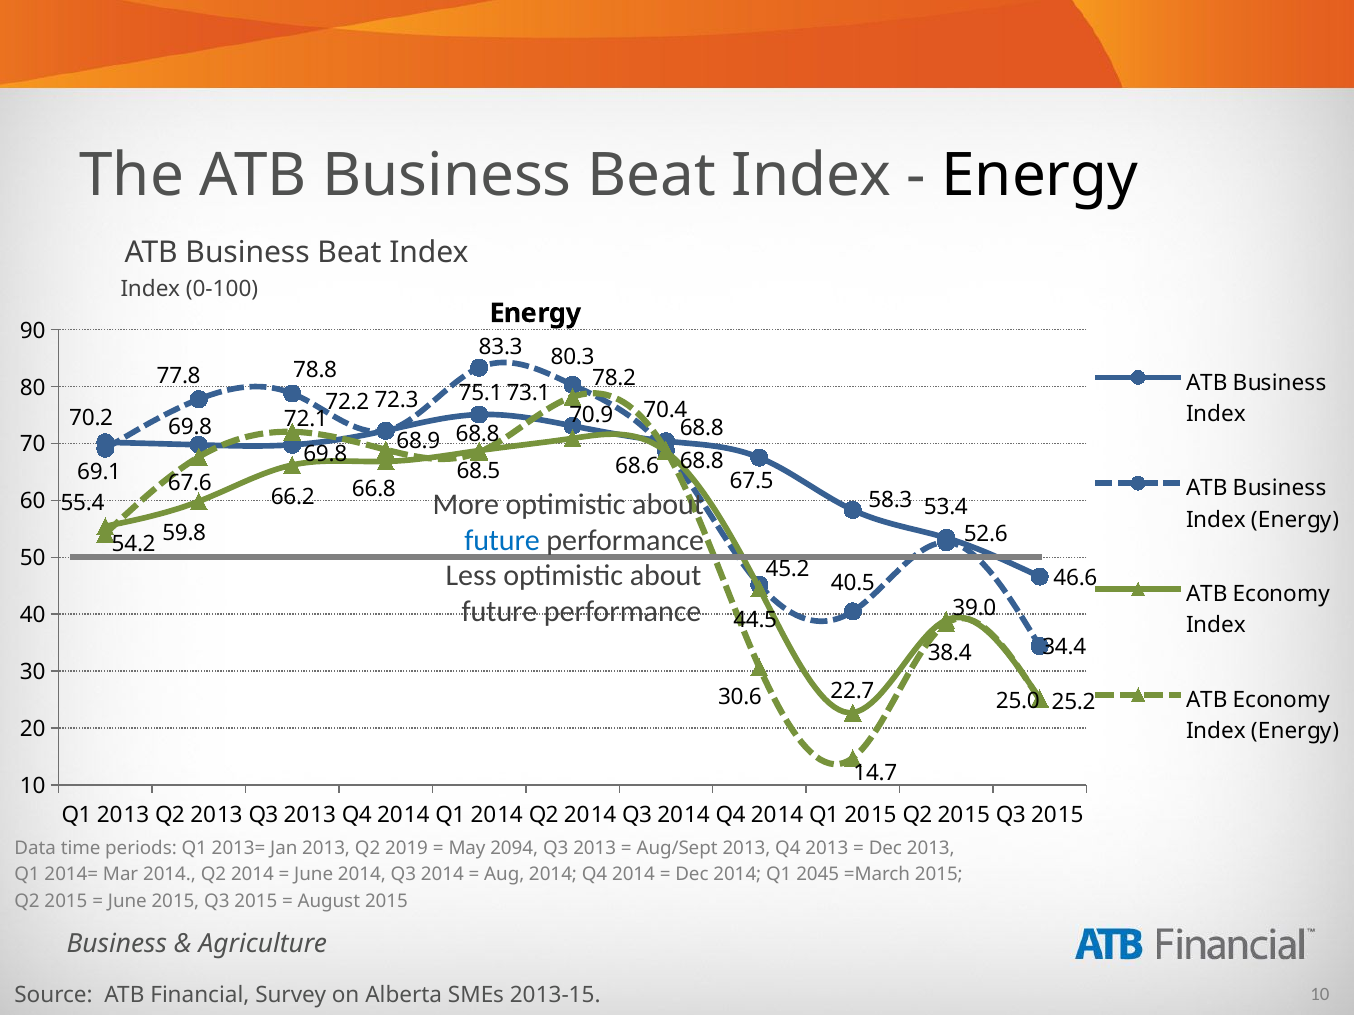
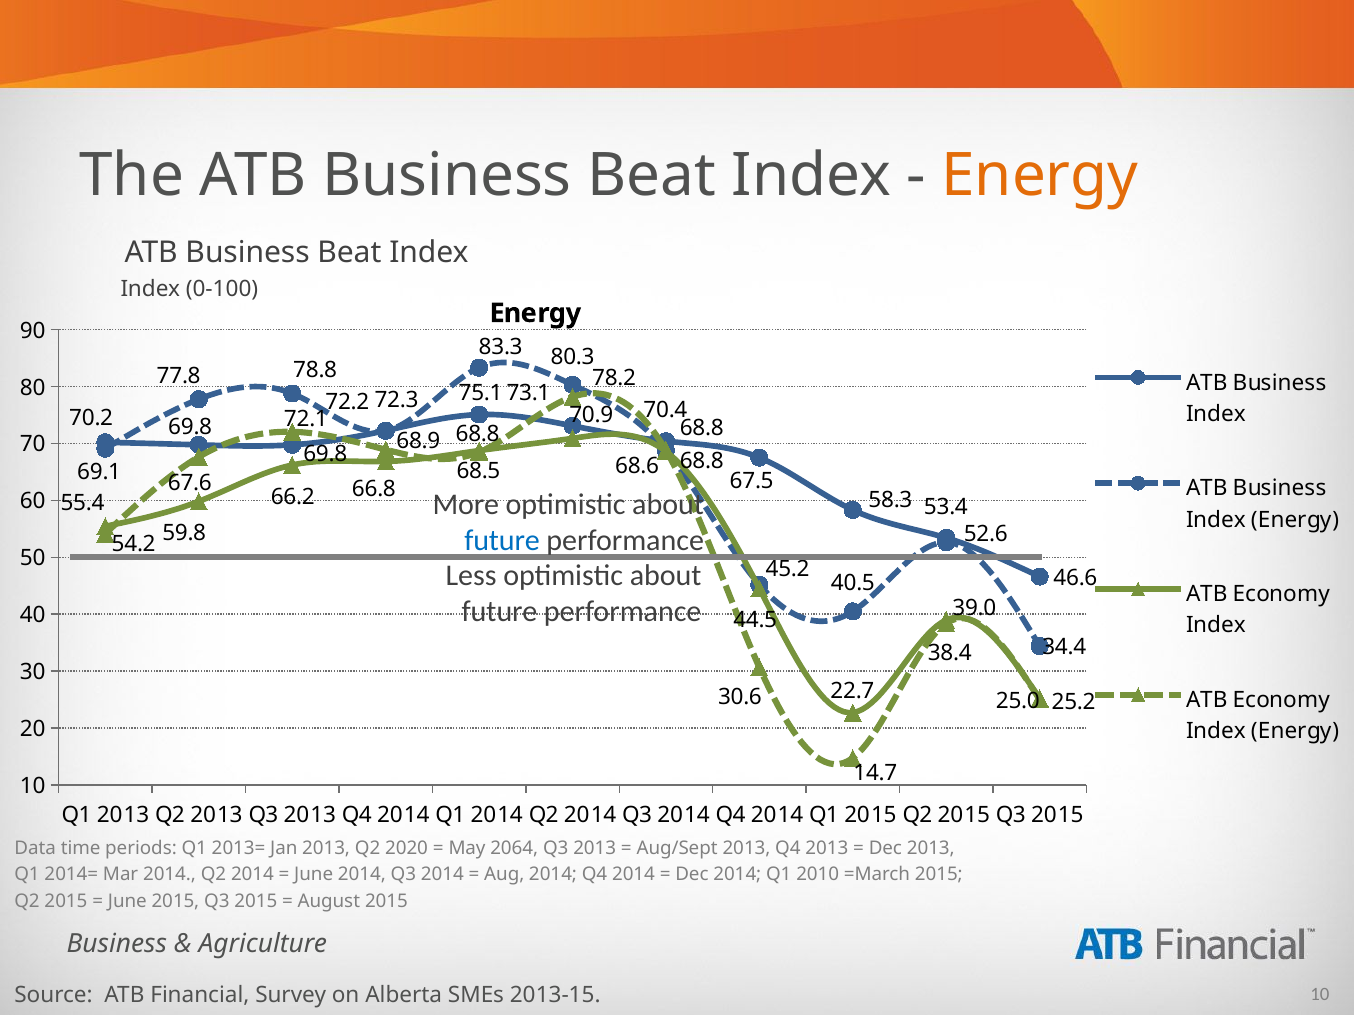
Energy at (1040, 175) colour: black -> orange
2019: 2019 -> 2020
2094: 2094 -> 2064
2045: 2045 -> 2010
